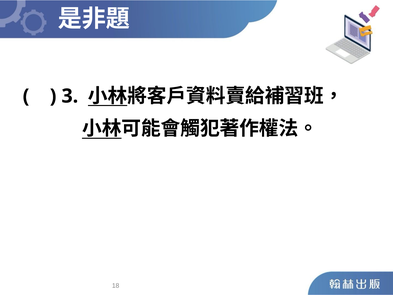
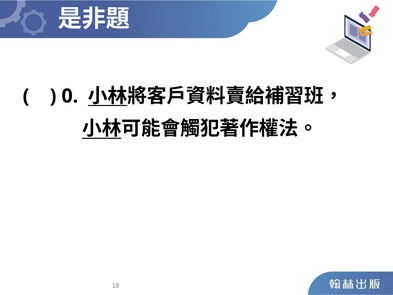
3: 3 -> 0
